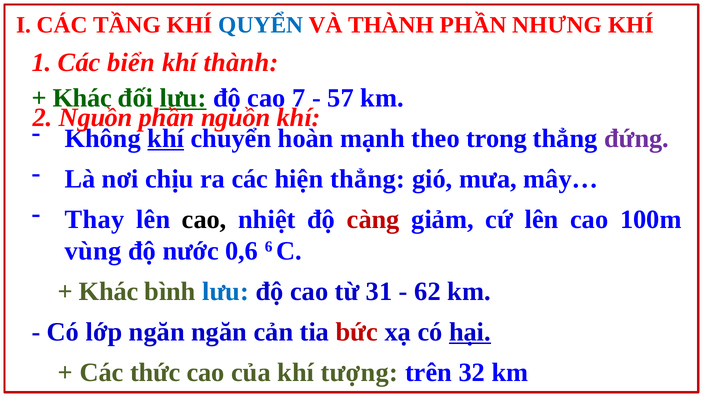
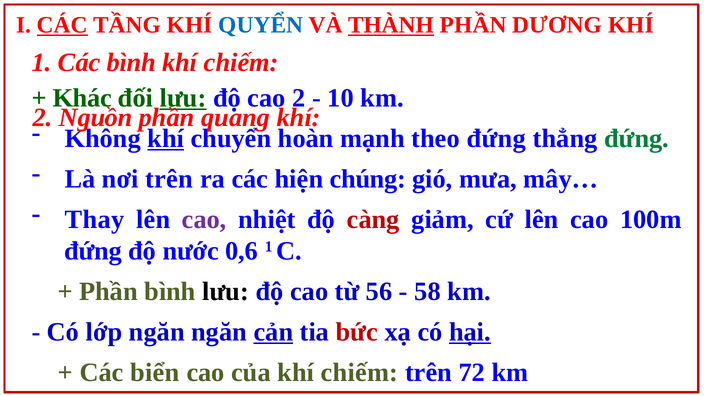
CÁC at (62, 25) underline: none -> present
THÀNH at (391, 25) underline: none -> present
NHƯNG: NHƯNG -> DƯƠNG
Các biển: biển -> bình
thành at (241, 62): thành -> chiếm
cao 7: 7 -> 2
57: 57 -> 10
phần nguồn: nguồn -> quang
theo trong: trong -> đứng
đứng at (637, 138) colour: purple -> green
nơi chịu: chịu -> trên
hiện thẳng: thẳng -> chúng
cao at (204, 219) colour: black -> purple
vùng at (93, 251): vùng -> đứng
0,6 6: 6 -> 1
Khác at (109, 292): Khác -> Phần
lưu at (226, 292) colour: blue -> black
31: 31 -> 56
62: 62 -> 58
cản underline: none -> present
thức: thức -> biển
của khí tượng: tượng -> chiếm
32: 32 -> 72
